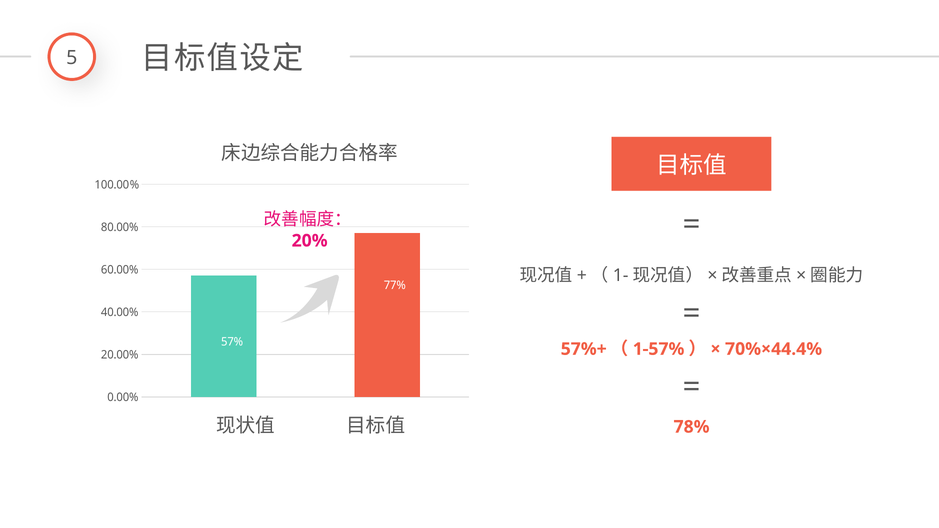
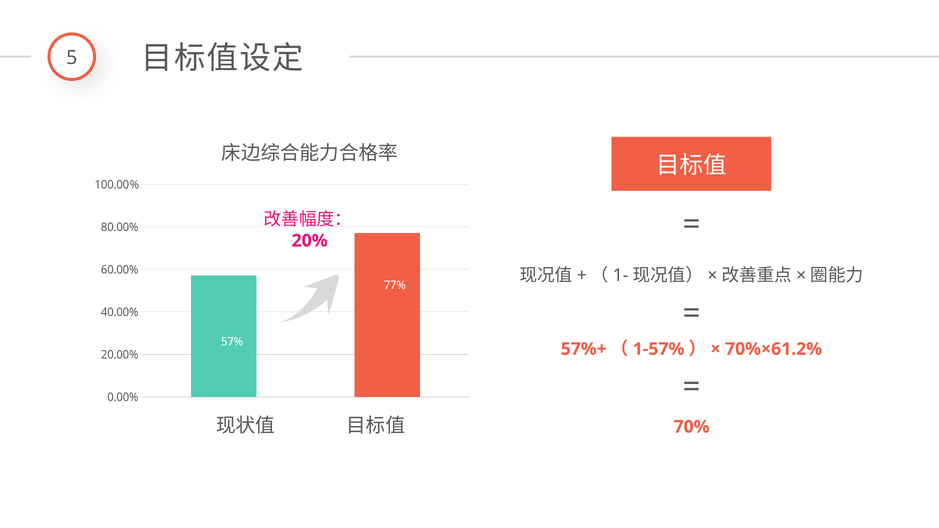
70%×44.4%: 70%×44.4% -> 70%×61.2%
78%: 78% -> 70%
